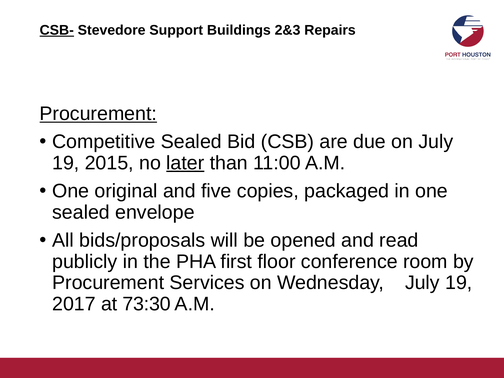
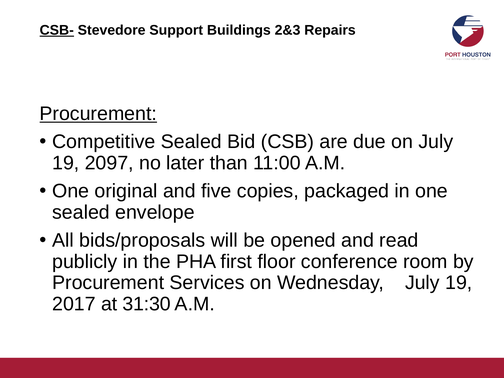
2015: 2015 -> 2097
later underline: present -> none
73:30: 73:30 -> 31:30
